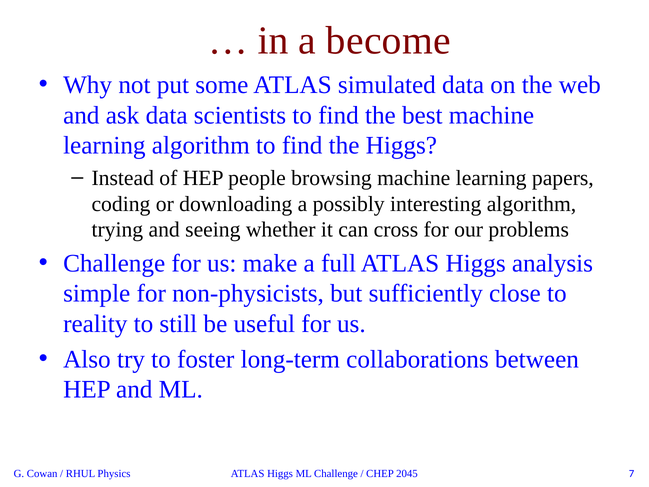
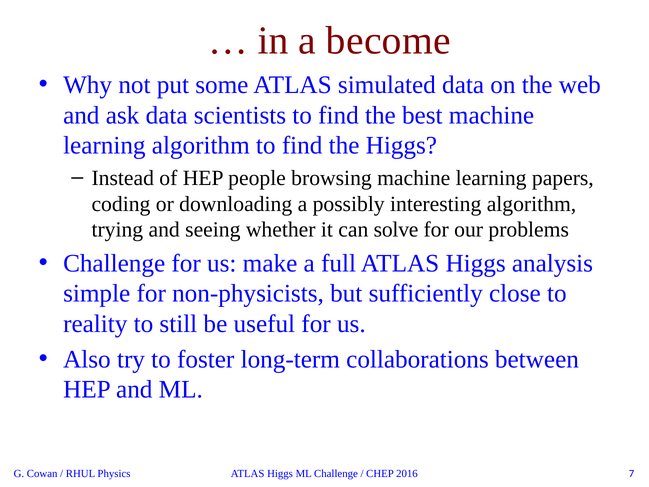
cross: cross -> solve
2045: 2045 -> 2016
